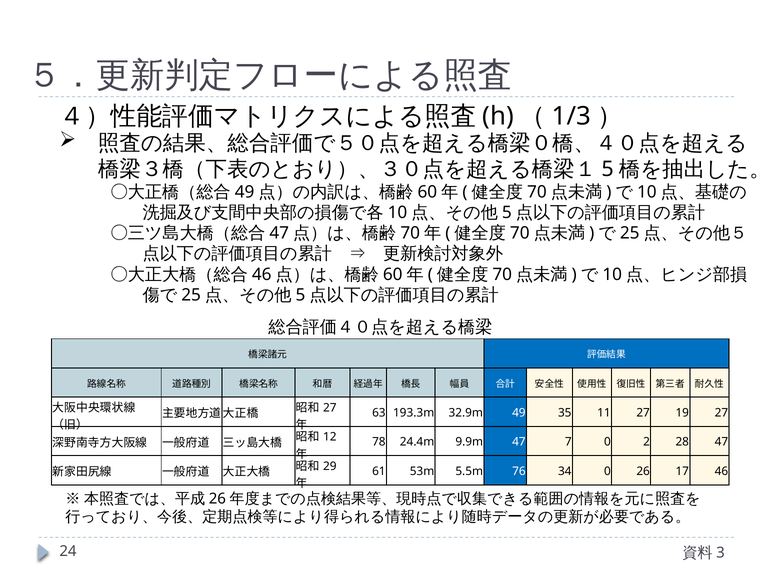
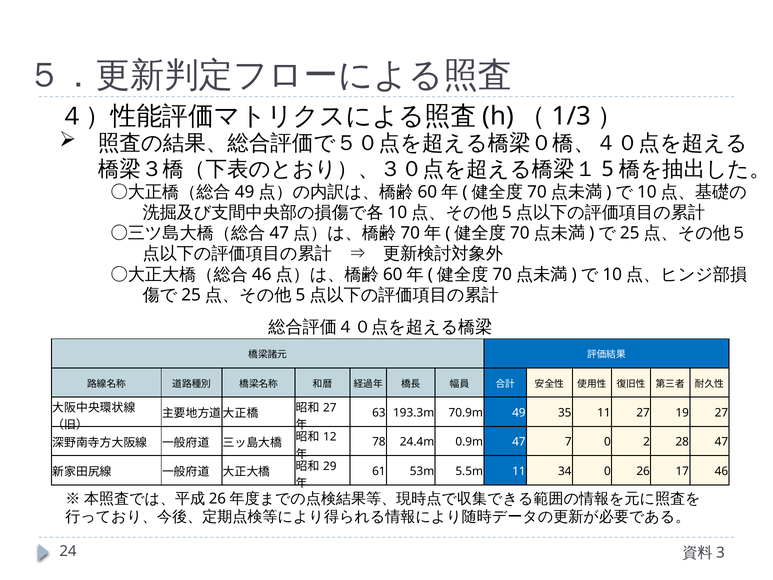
32.9m: 32.9m -> 70.9m
9.9m: 9.9m -> 0.9m
5.5m 76: 76 -> 11
